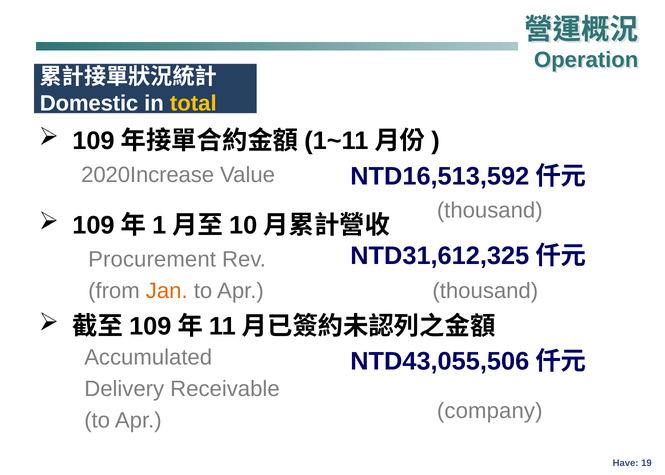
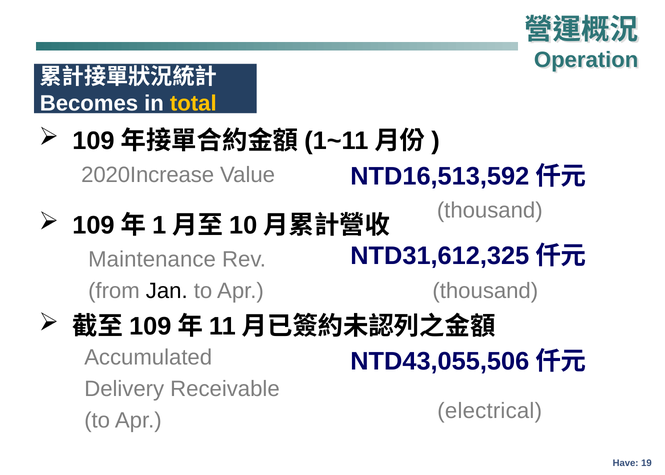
Domestic: Domestic -> Becomes
Procurement: Procurement -> Maintenance
Jan colour: orange -> black
company: company -> electrical
